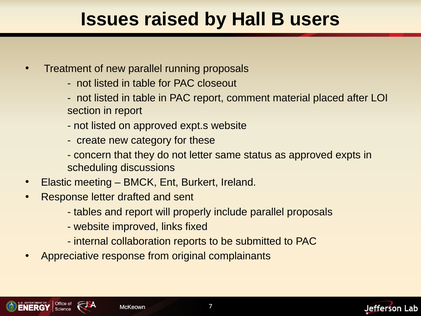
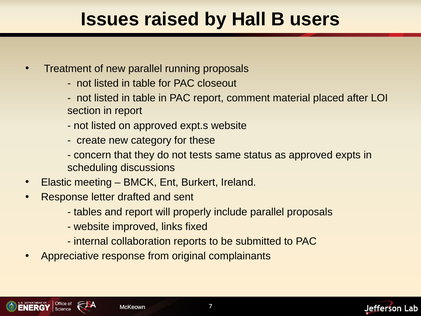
not letter: letter -> tests
